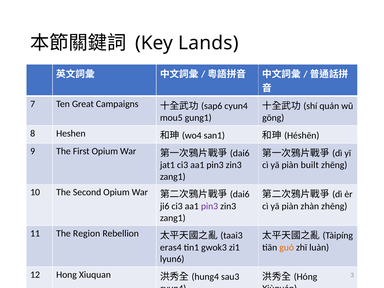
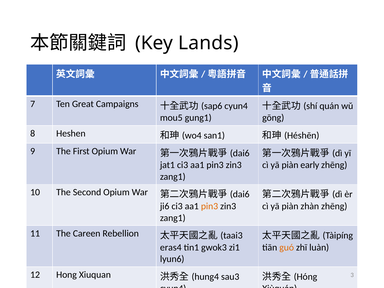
built: built -> early
pin3 at (210, 206) colour: purple -> orange
Region: Region -> Careen
